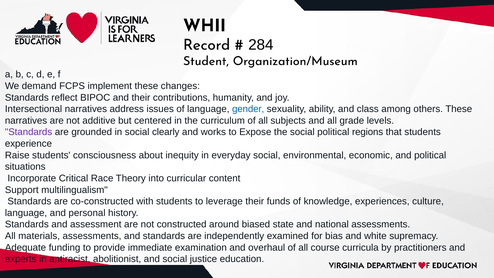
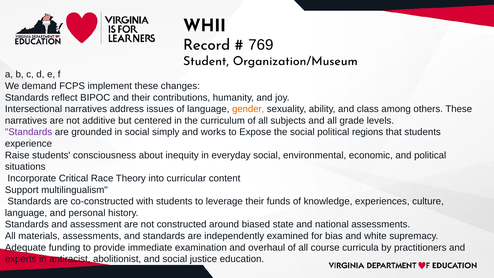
284: 284 -> 769
gender colour: blue -> orange
clearly: clearly -> simply
